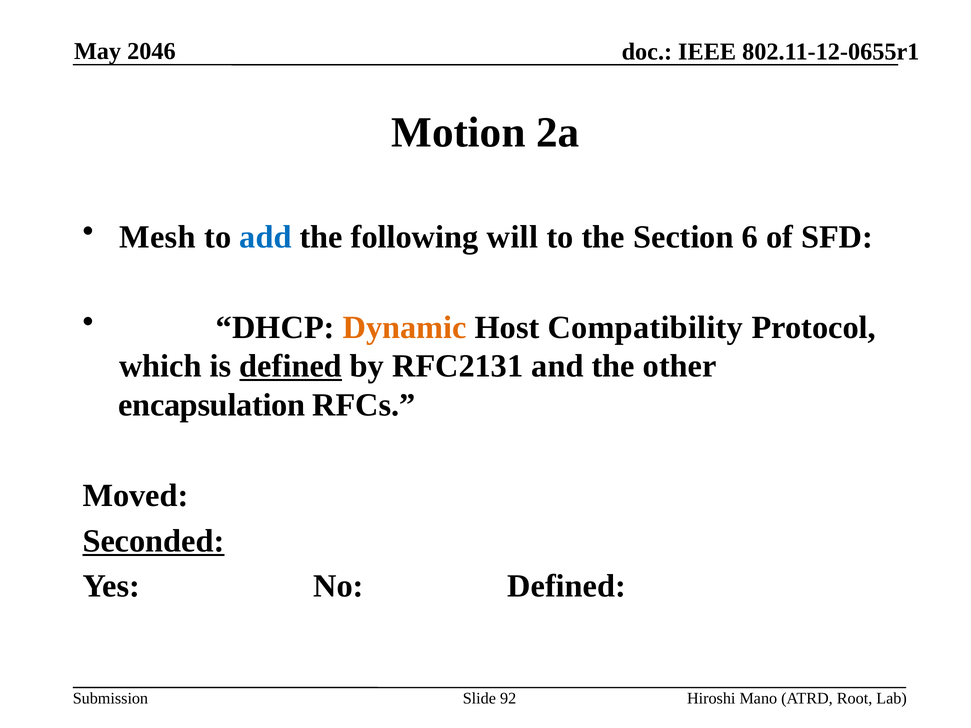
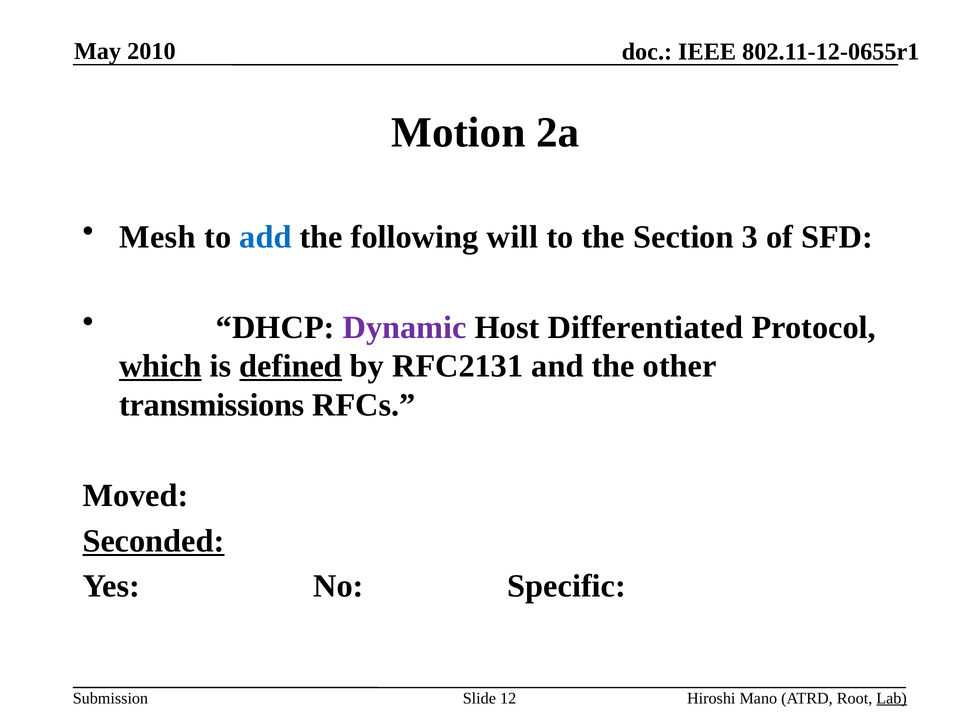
2046: 2046 -> 2010
6: 6 -> 3
Dynamic colour: orange -> purple
Compatibility: Compatibility -> Differentiated
which underline: none -> present
encapsulation: encapsulation -> transmissions
No Defined: Defined -> Specific
92: 92 -> 12
Lab underline: none -> present
